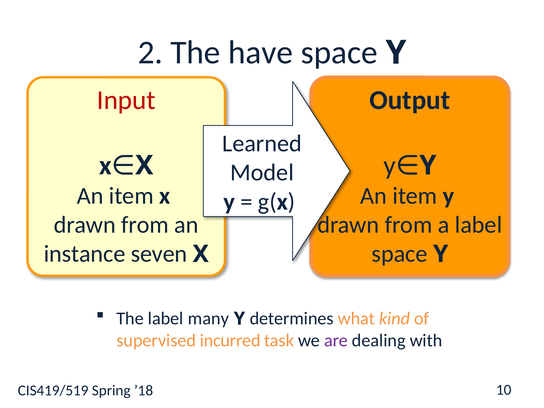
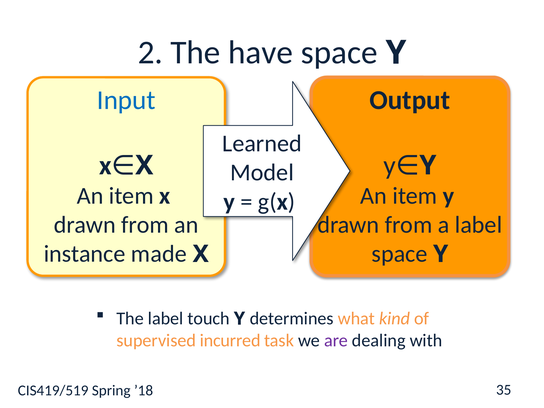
Input colour: red -> blue
seven: seven -> made
many: many -> touch
10: 10 -> 35
